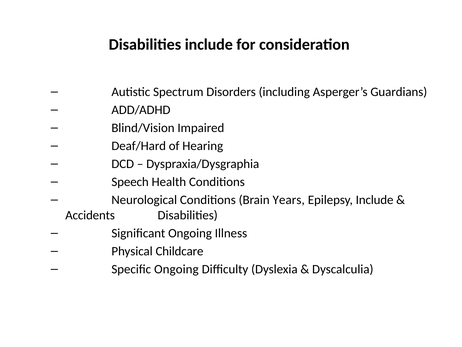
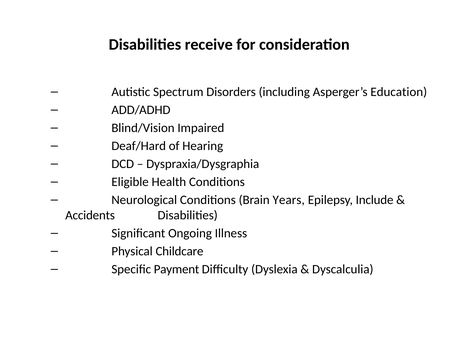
Disabilities include: include -> receive
Guardians: Guardians -> Education
Speech: Speech -> Eligible
Specific Ongoing: Ongoing -> Payment
